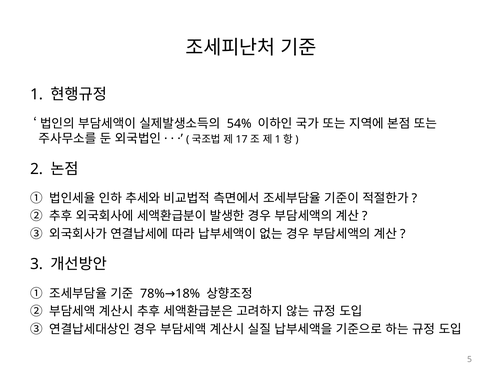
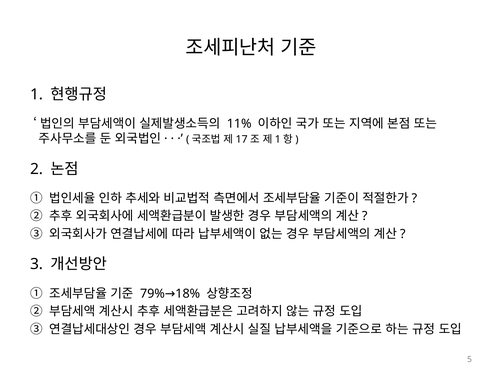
54%: 54% -> 11%
78%: 78% -> 79%
